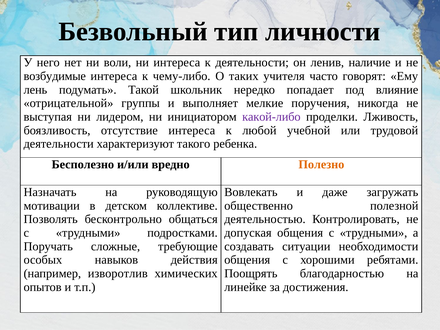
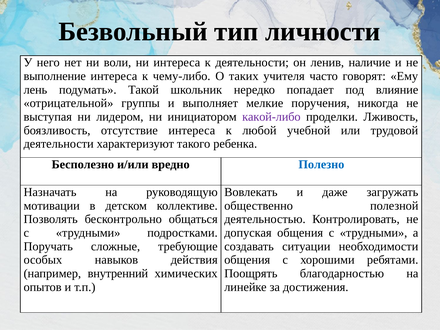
возбудимые: возбудимые -> выполнение
Полезно colour: orange -> blue
изворотлив: изворотлив -> внутренний
